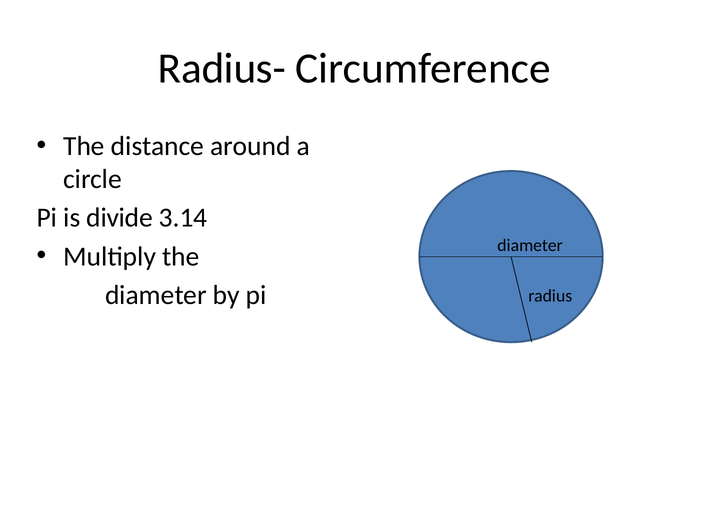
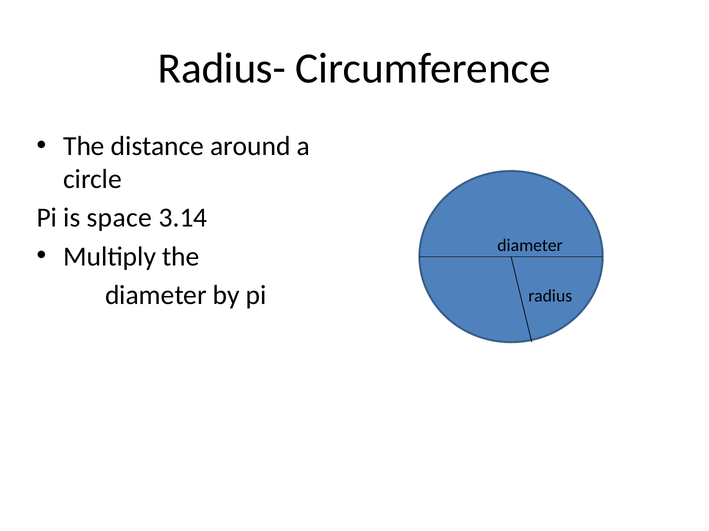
divide: divide -> space
